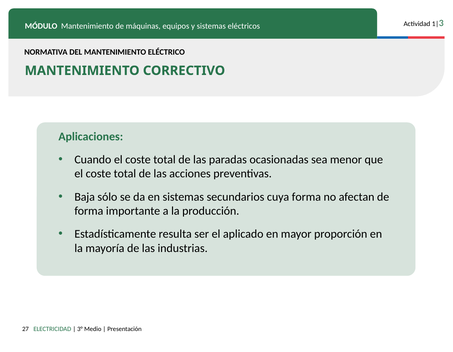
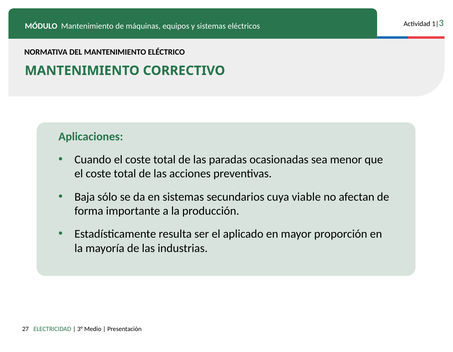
cuya forma: forma -> viable
